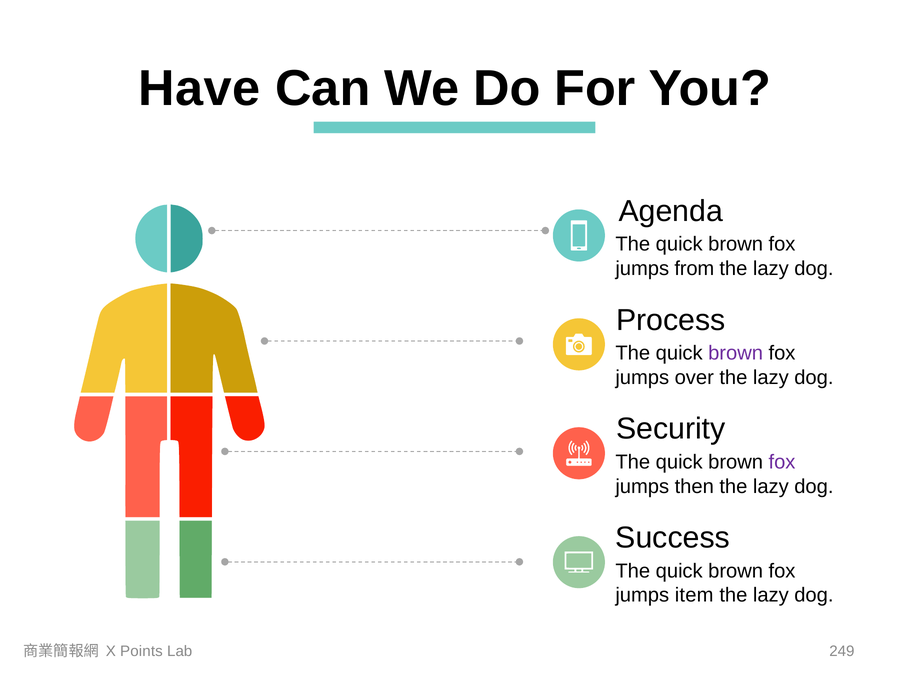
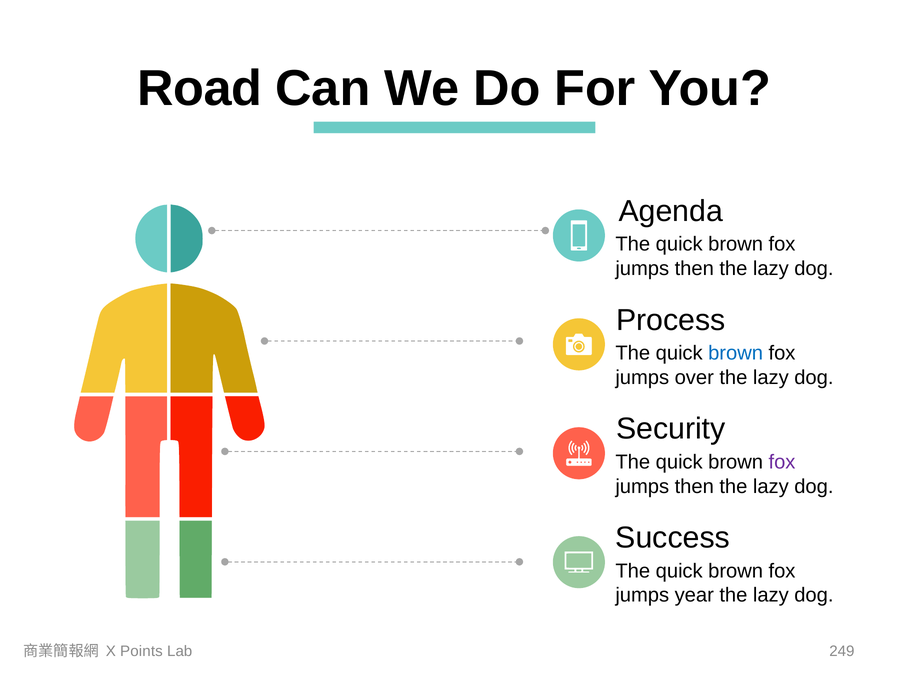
Have: Have -> Road
from at (694, 268): from -> then
brown at (736, 353) colour: purple -> blue
item: item -> year
